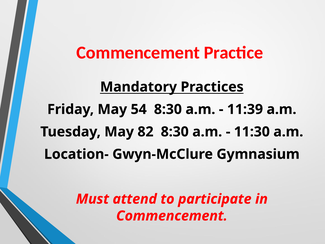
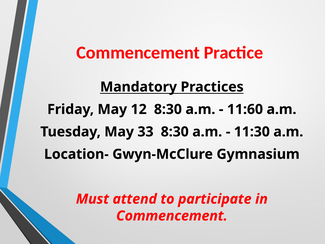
54: 54 -> 12
11:39: 11:39 -> 11:60
82: 82 -> 33
